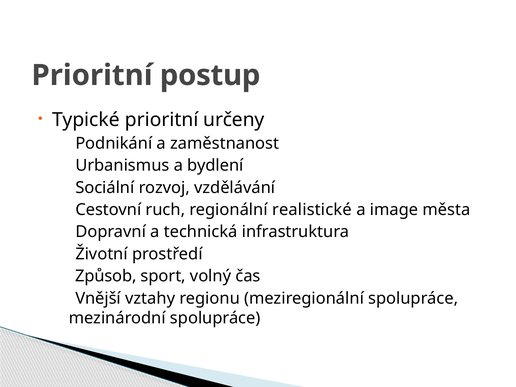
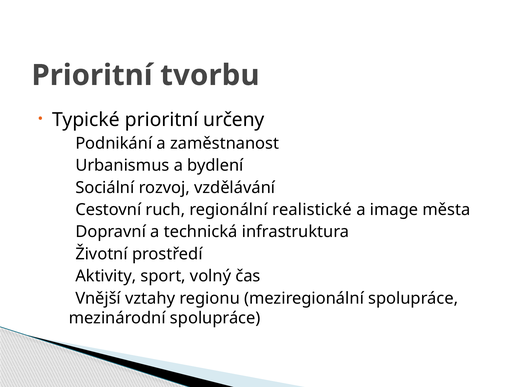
postup: postup -> tvorbu
Způsob: Způsob -> Aktivity
